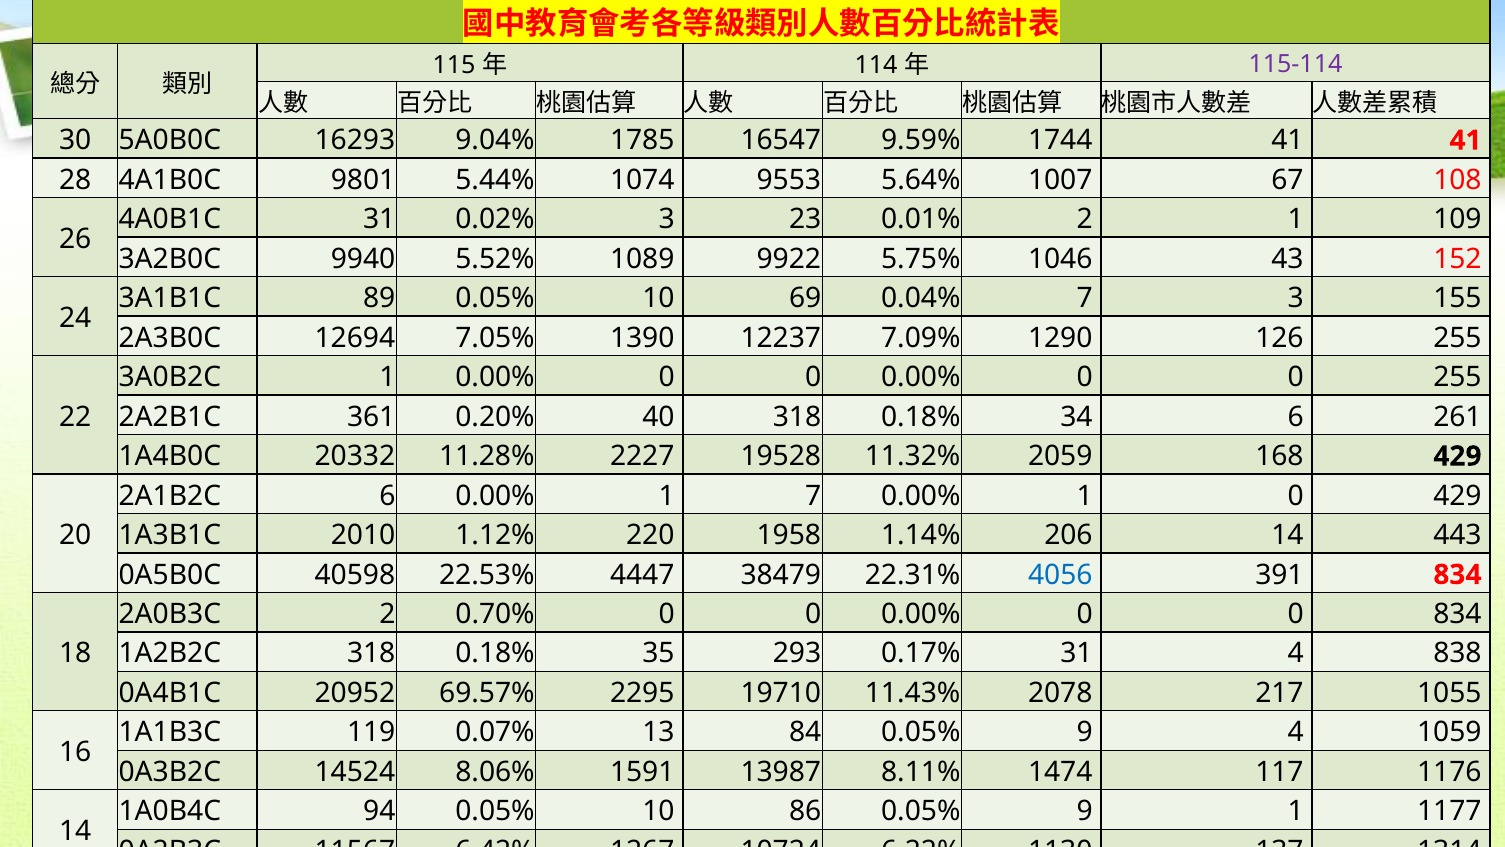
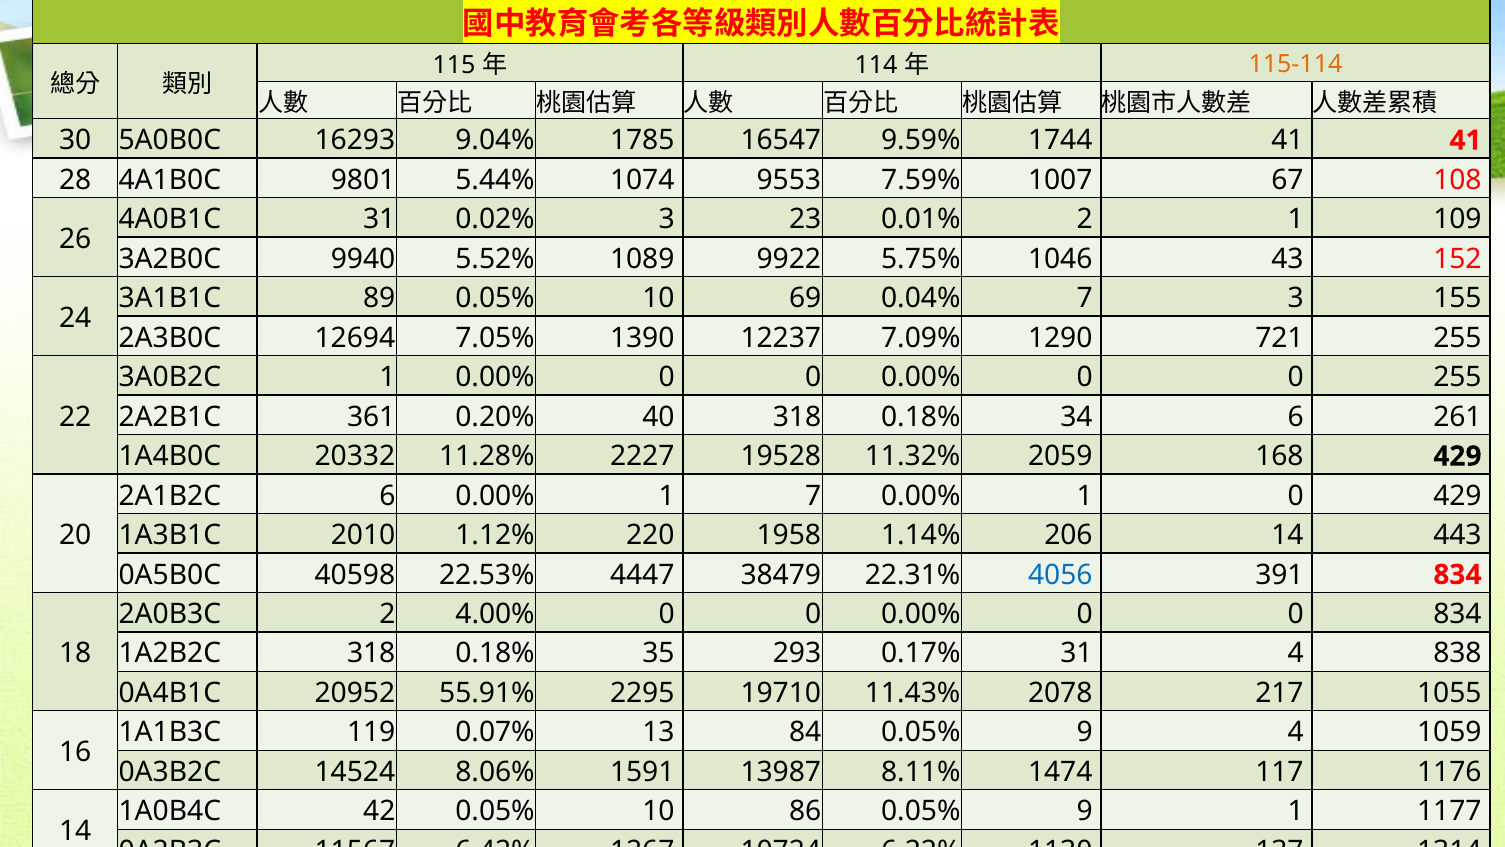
115-114 colour: purple -> orange
5.64%: 5.64% -> 7.59%
126: 126 -> 721
0.70%: 0.70% -> 4.00%
69.57%: 69.57% -> 55.91%
94: 94 -> 42
